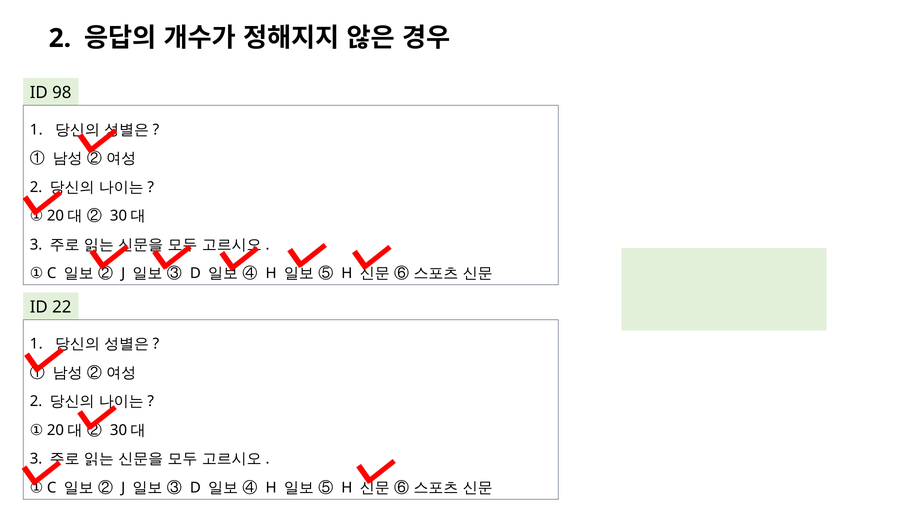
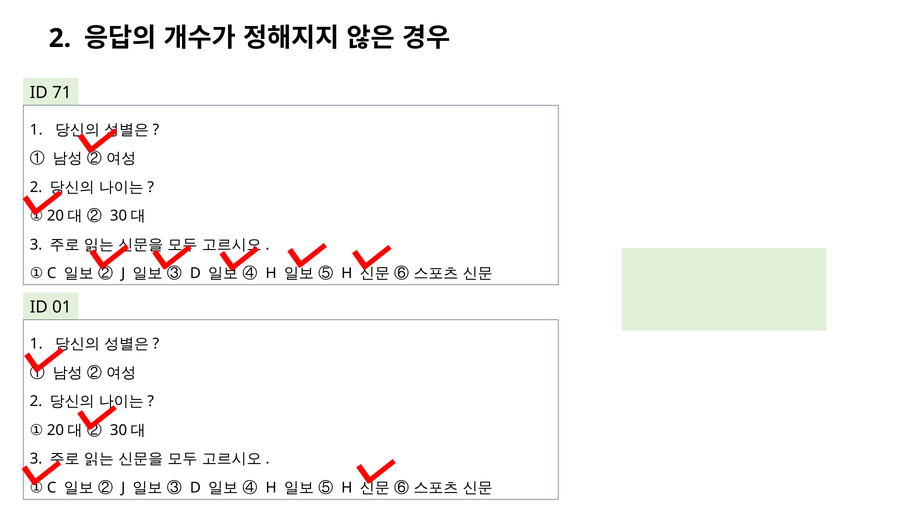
98: 98 -> 71
22: 22 -> 01
